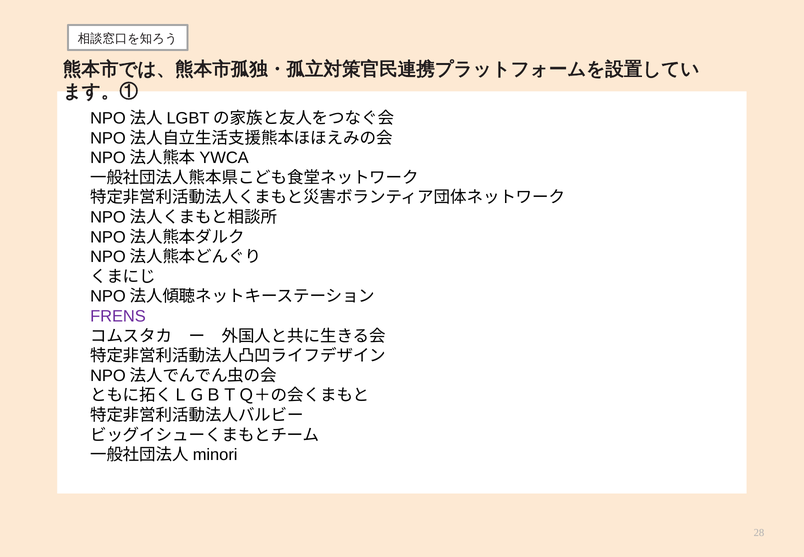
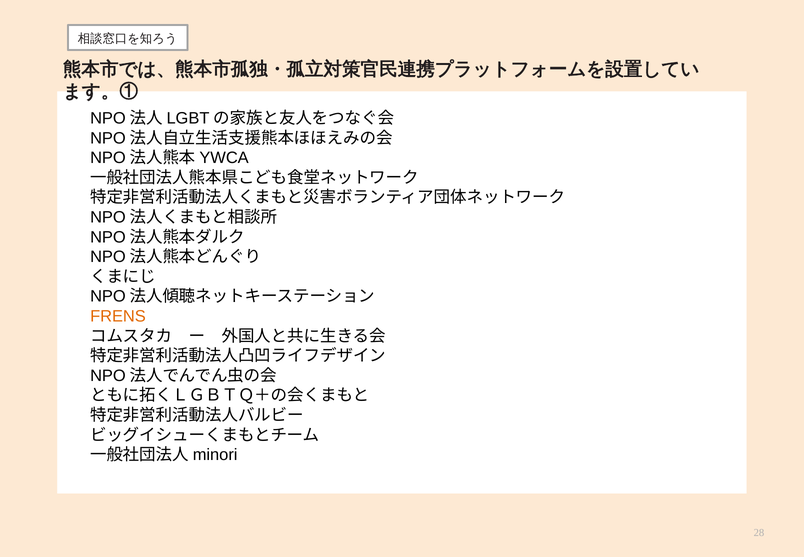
FRENS colour: purple -> orange
